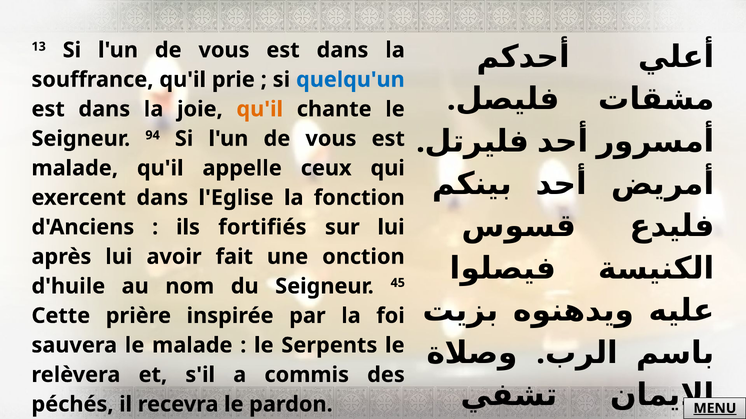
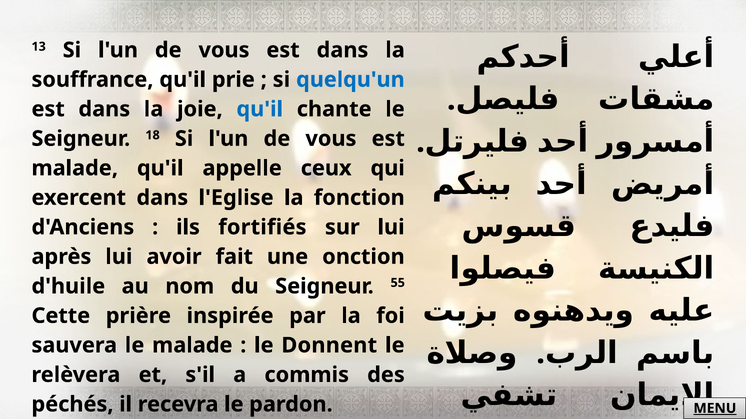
qu'il at (260, 109) colour: orange -> blue
94: 94 -> 18
45: 45 -> 55
Serpents: Serpents -> Donnent
